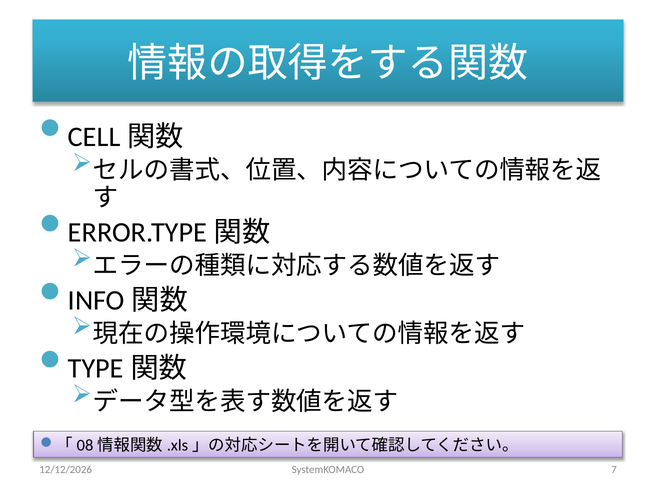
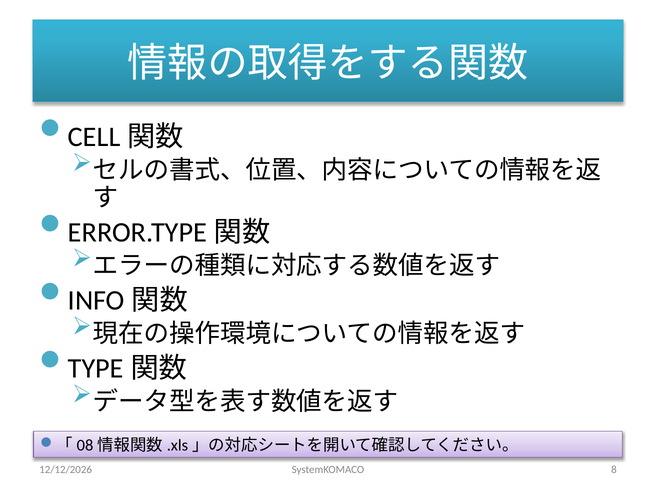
7: 7 -> 8
